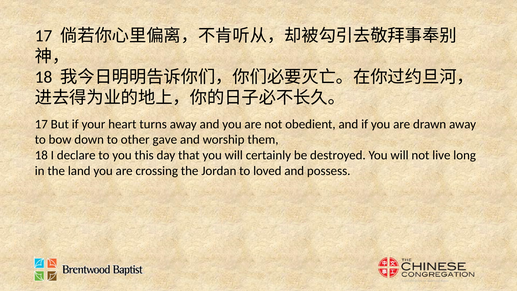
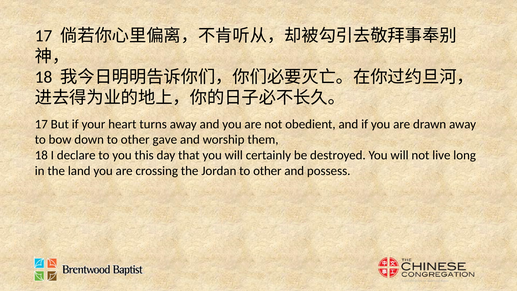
Jordan to loved: loved -> other
